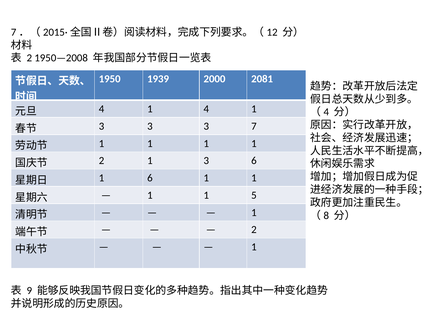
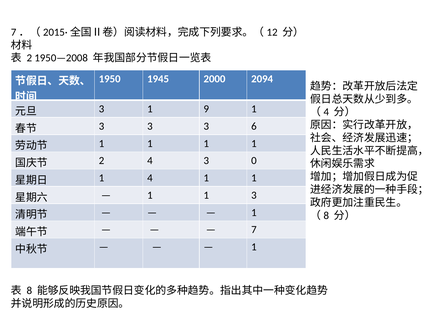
1939: 1939 -> 1945
2081: 2081 -> 2094
4 at (101, 109): 4 -> 3
1 4: 4 -> 9
7: 7 -> 6
2 1: 1 -> 4
3 6: 6 -> 0
1 6: 6 -> 4
1 5: 5 -> 3
2 at (254, 230): 2 -> 7
9: 9 -> 8
